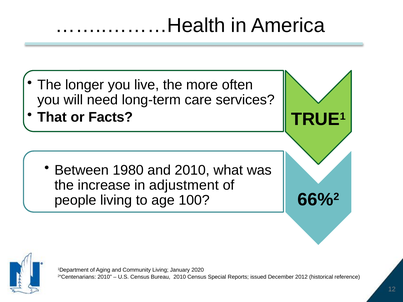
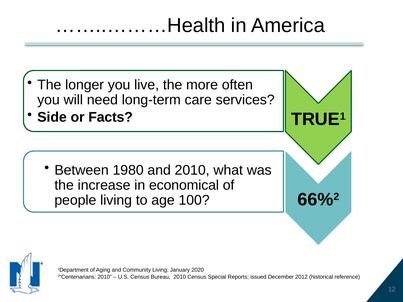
That: That -> Side
adjustment: adjustment -> economical
